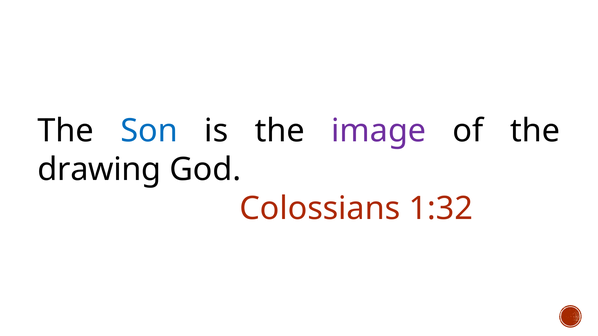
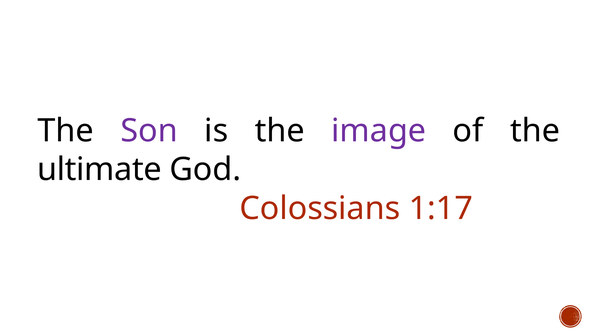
Son colour: blue -> purple
drawing: drawing -> ultimate
1:32: 1:32 -> 1:17
